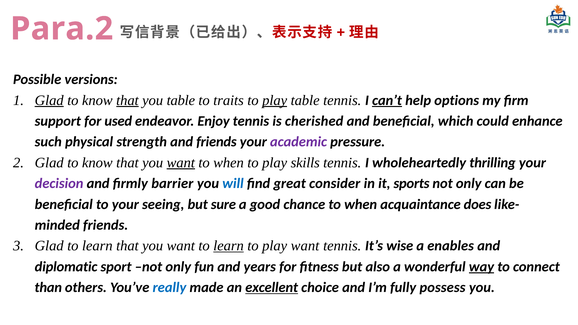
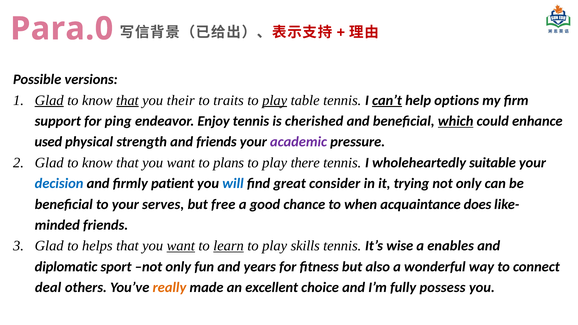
Para.2: Para.2 -> Para.0
you table: table -> their
used: used -> ping
which underline: none -> present
such: such -> used
want at (181, 163) underline: present -> none
when at (229, 163): when -> plans
skills: skills -> there
thrilling: thrilling -> suitable
decision colour: purple -> blue
barrier: barrier -> patient
sports: sports -> trying
seeing: seeing -> serves
sure: sure -> free
Glad to learn: learn -> helps
want at (181, 246) underline: none -> present
play want: want -> skills
way underline: present -> none
than: than -> deal
really colour: blue -> orange
excellent underline: present -> none
